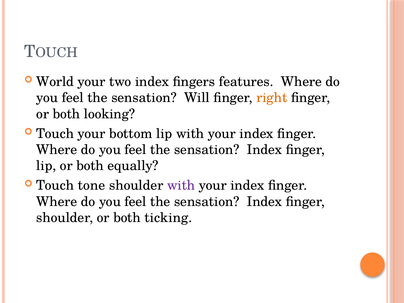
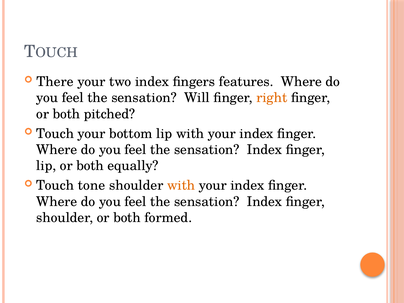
World: World -> There
looking: looking -> pitched
with at (181, 185) colour: purple -> orange
ticking: ticking -> formed
